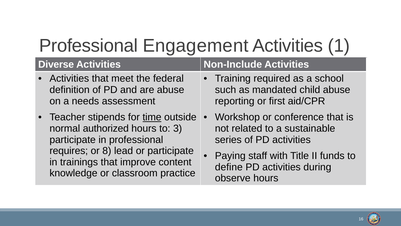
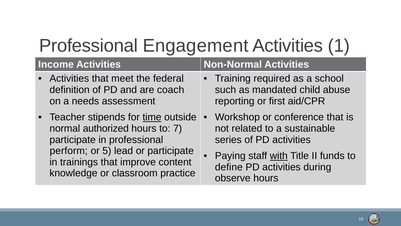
Diverse: Diverse -> Income
Non-Include: Non-Include -> Non-Normal
are abuse: abuse -> coach
3: 3 -> 7
requires: requires -> perform
8: 8 -> 5
with underline: none -> present
